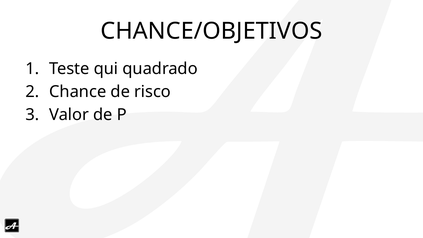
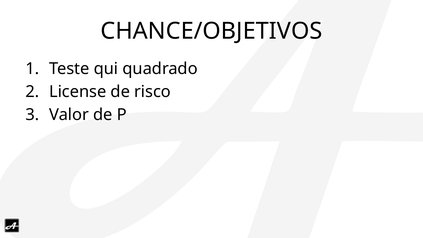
Chance: Chance -> License
